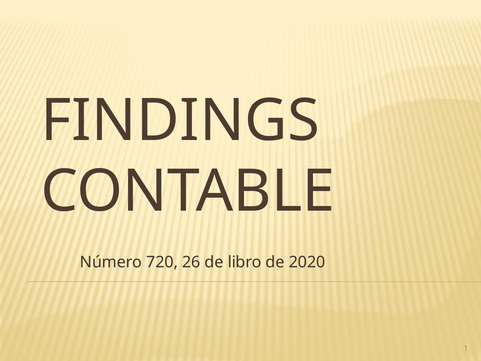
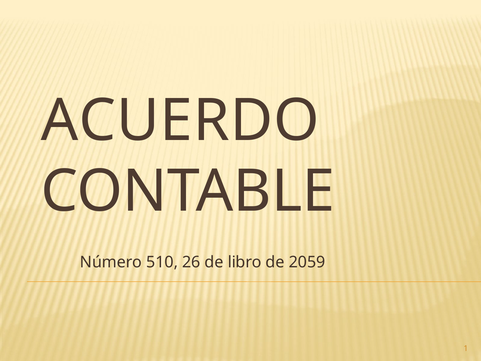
FINDINGS: FINDINGS -> ACUERDO
720: 720 -> 510
2020: 2020 -> 2059
